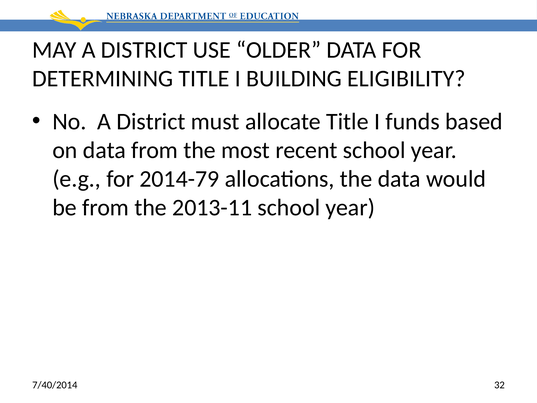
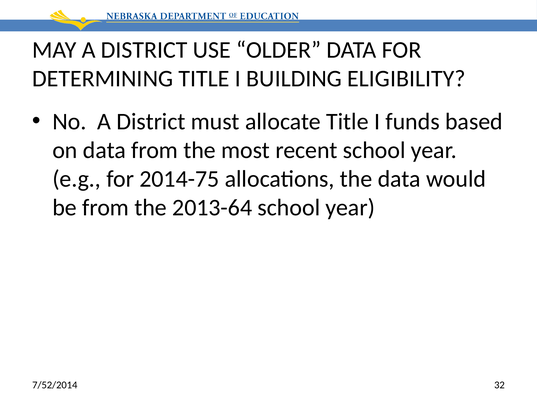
2014-79: 2014-79 -> 2014-75
2013-11: 2013-11 -> 2013-64
7/40/2014: 7/40/2014 -> 7/52/2014
